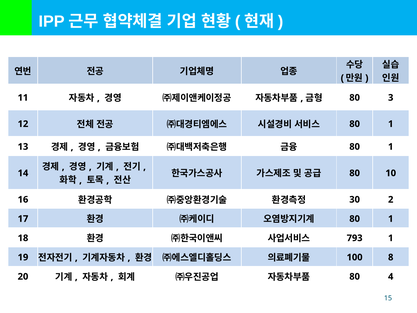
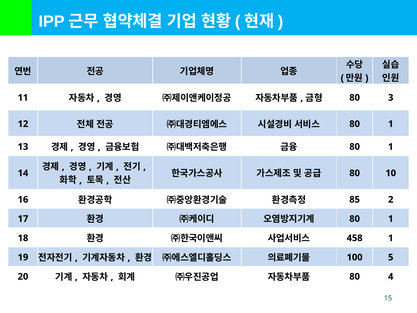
30: 30 -> 85
793: 793 -> 458
8: 8 -> 5
